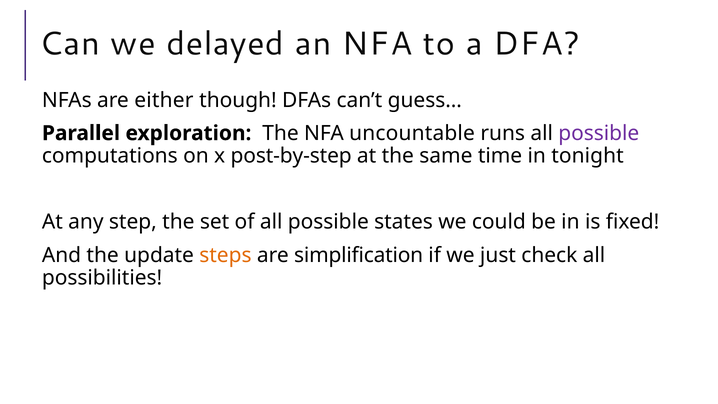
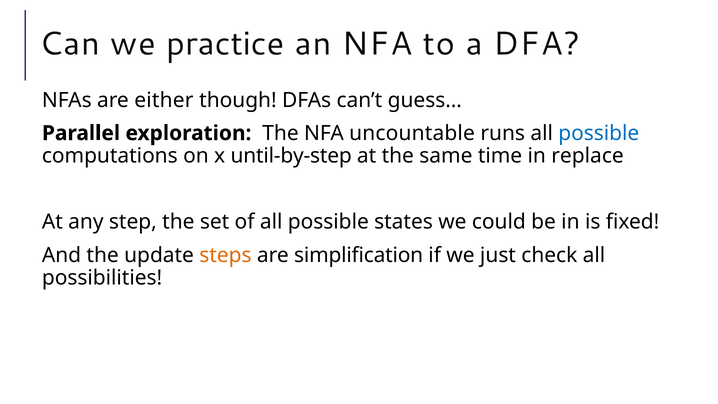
delayed: delayed -> practice
possible at (599, 133) colour: purple -> blue
post-by-step: post-by-step -> until-by-step
tonight: tonight -> replace
